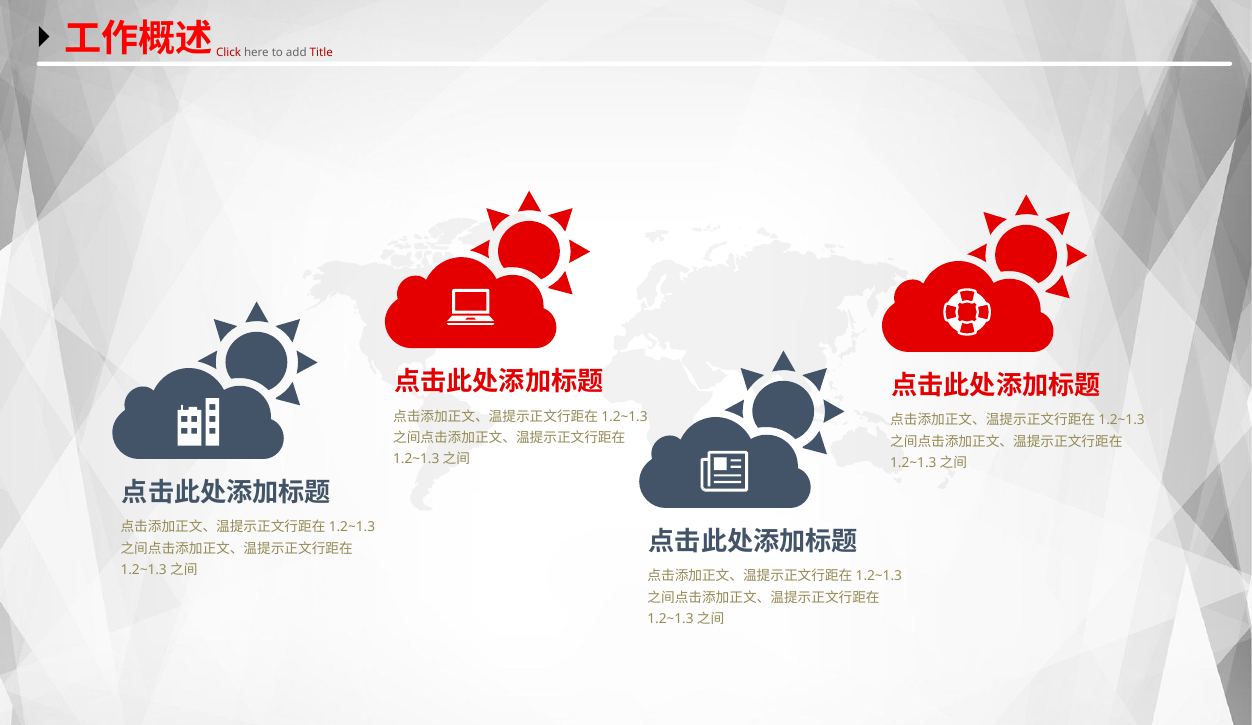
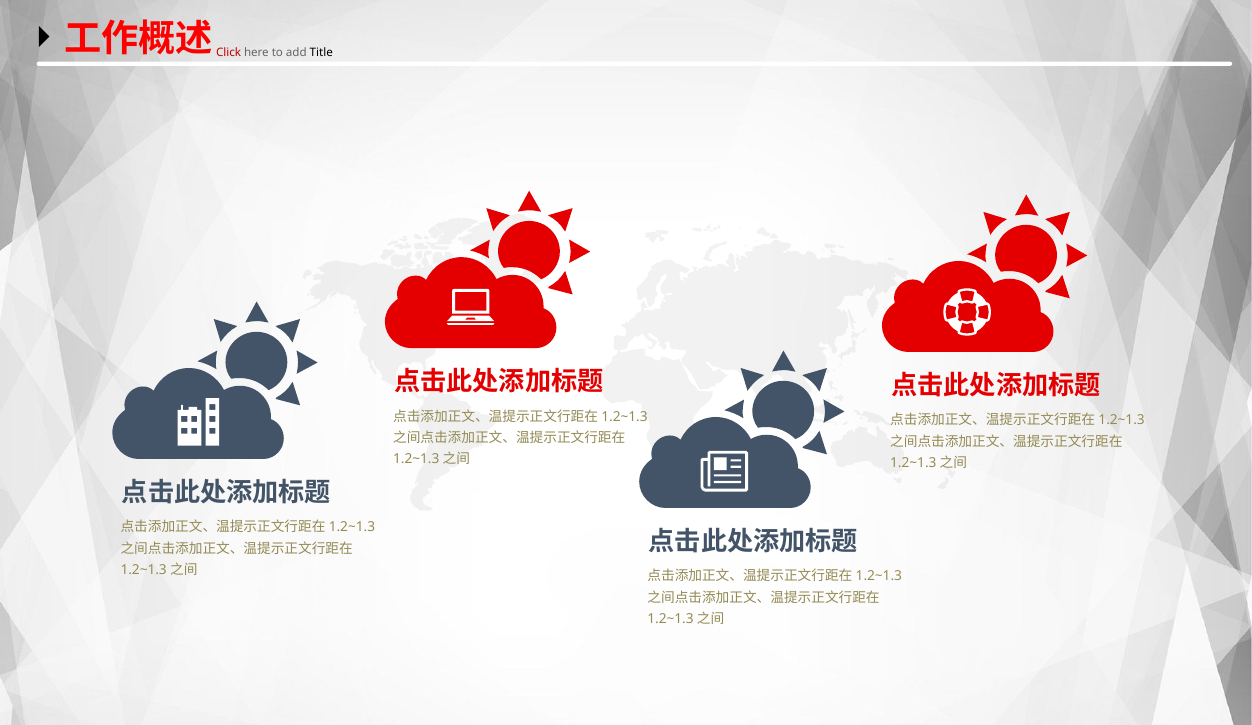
Title colour: red -> black
